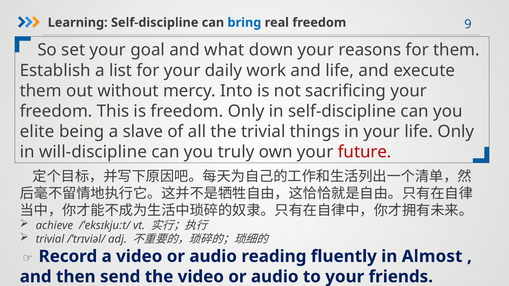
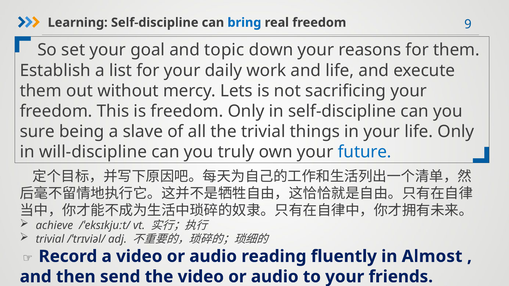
what: what -> topic
Into: Into -> Lets
elite: elite -> sure
future colour: red -> blue
